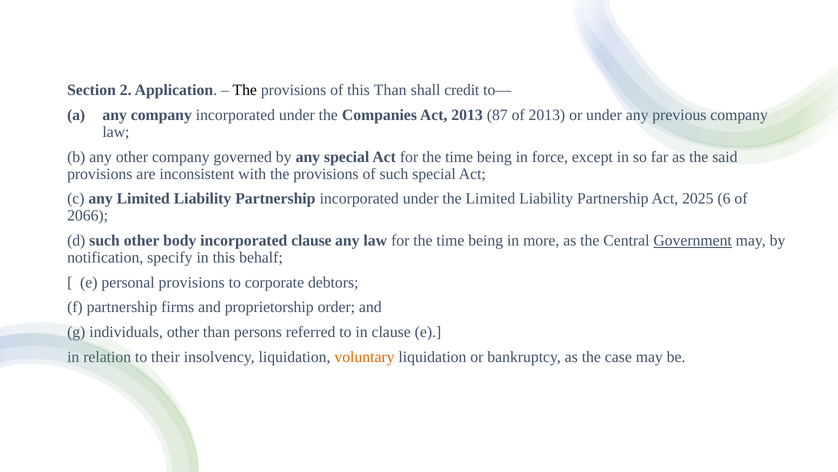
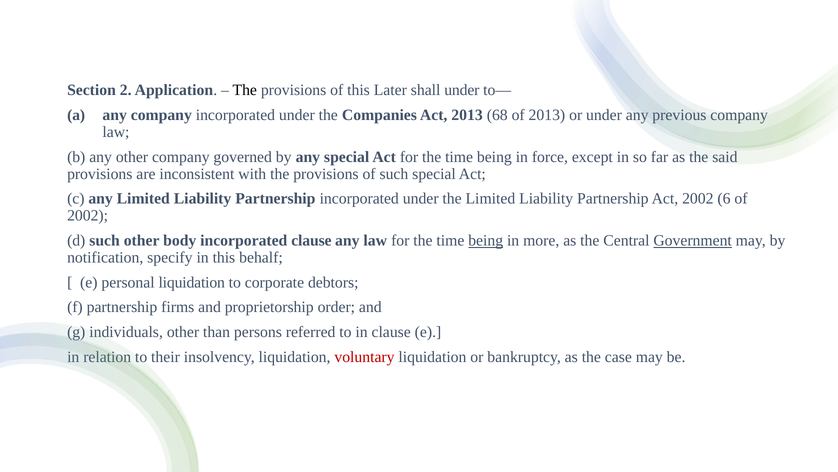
this Than: Than -> Later
shall credit: credit -> under
87: 87 -> 68
Act 2025: 2025 -> 2002
2066 at (88, 215): 2066 -> 2002
being at (486, 240) underline: none -> present
personal provisions: provisions -> liquidation
voluntary colour: orange -> red
